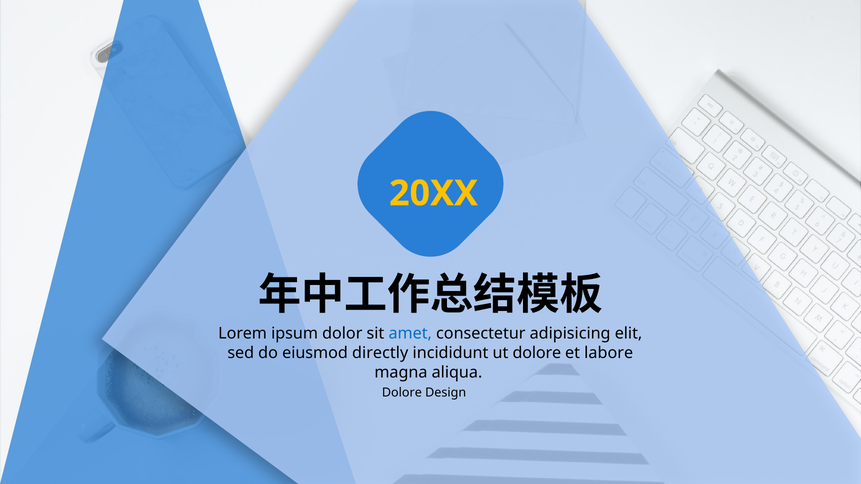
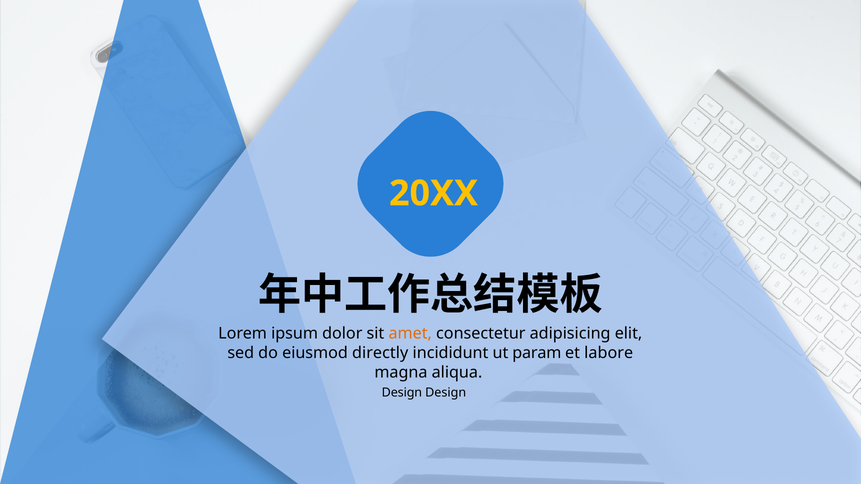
amet colour: blue -> orange
ut dolore: dolore -> param
Dolore at (402, 393): Dolore -> Design
